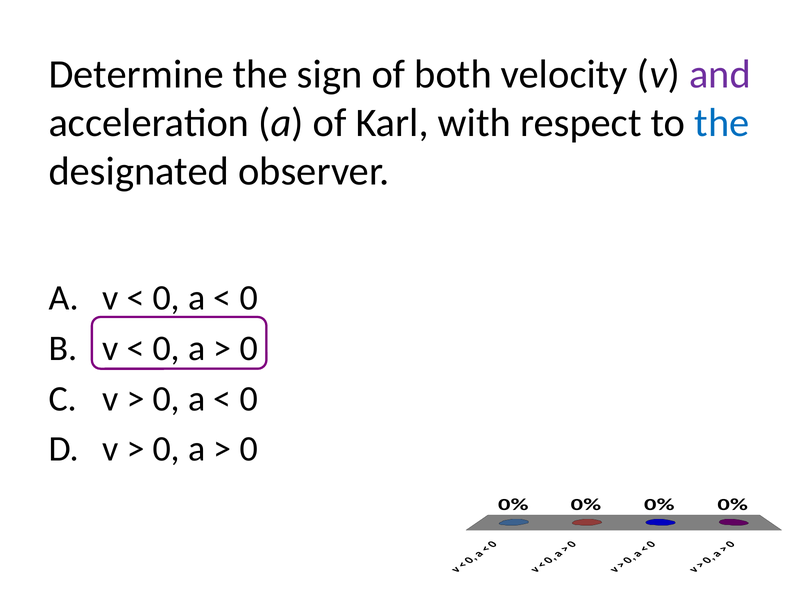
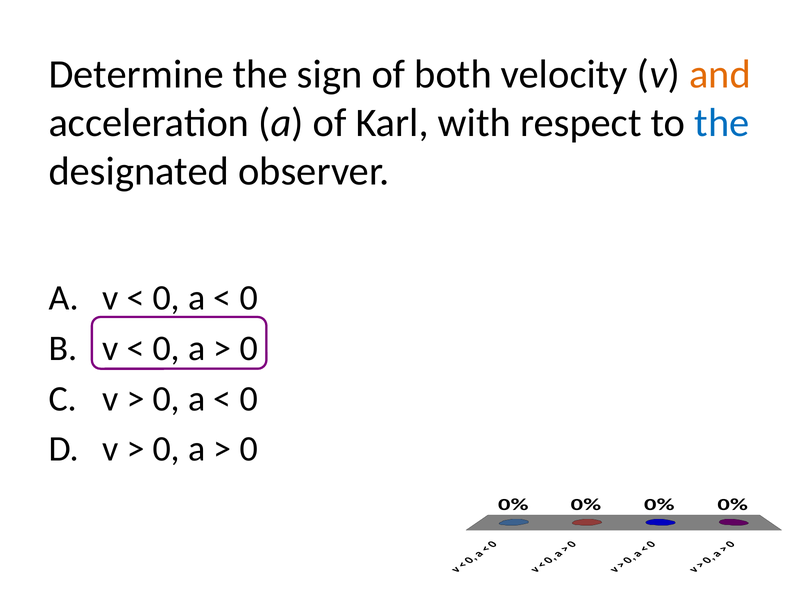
and colour: purple -> orange
